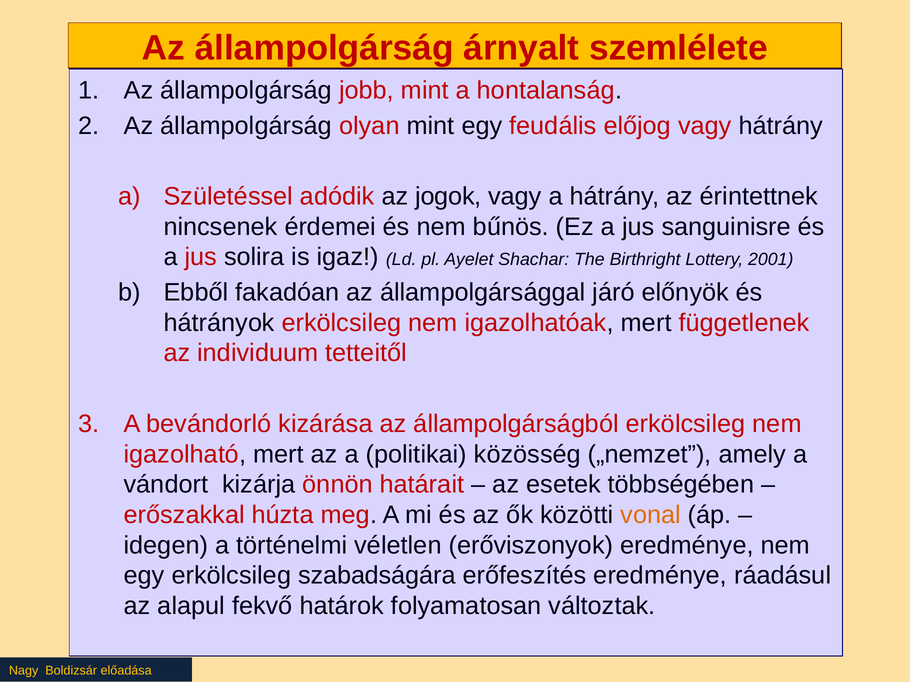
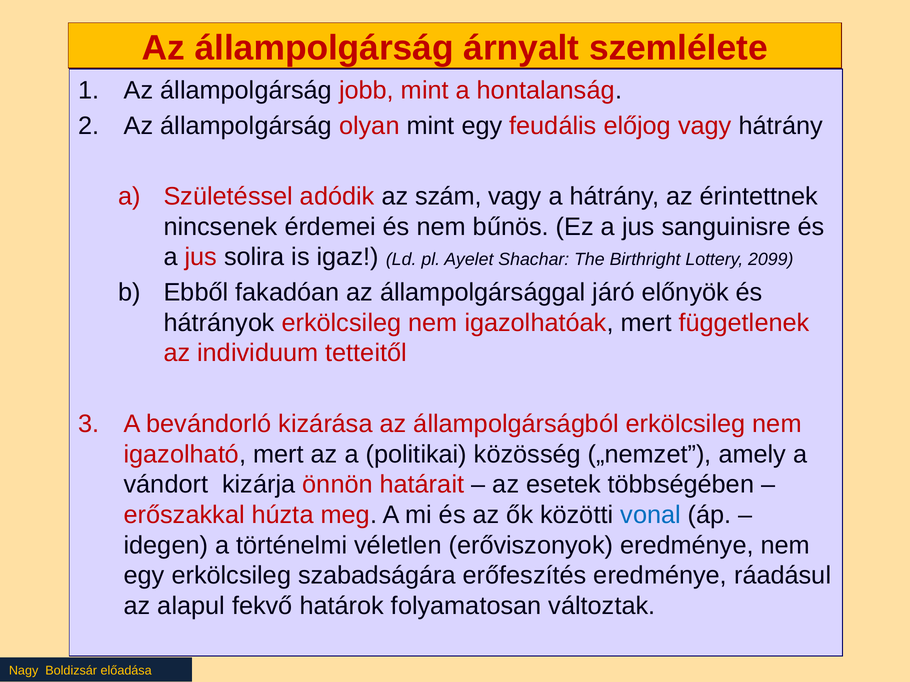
jogok: jogok -> szám
2001: 2001 -> 2099
vonal colour: orange -> blue
